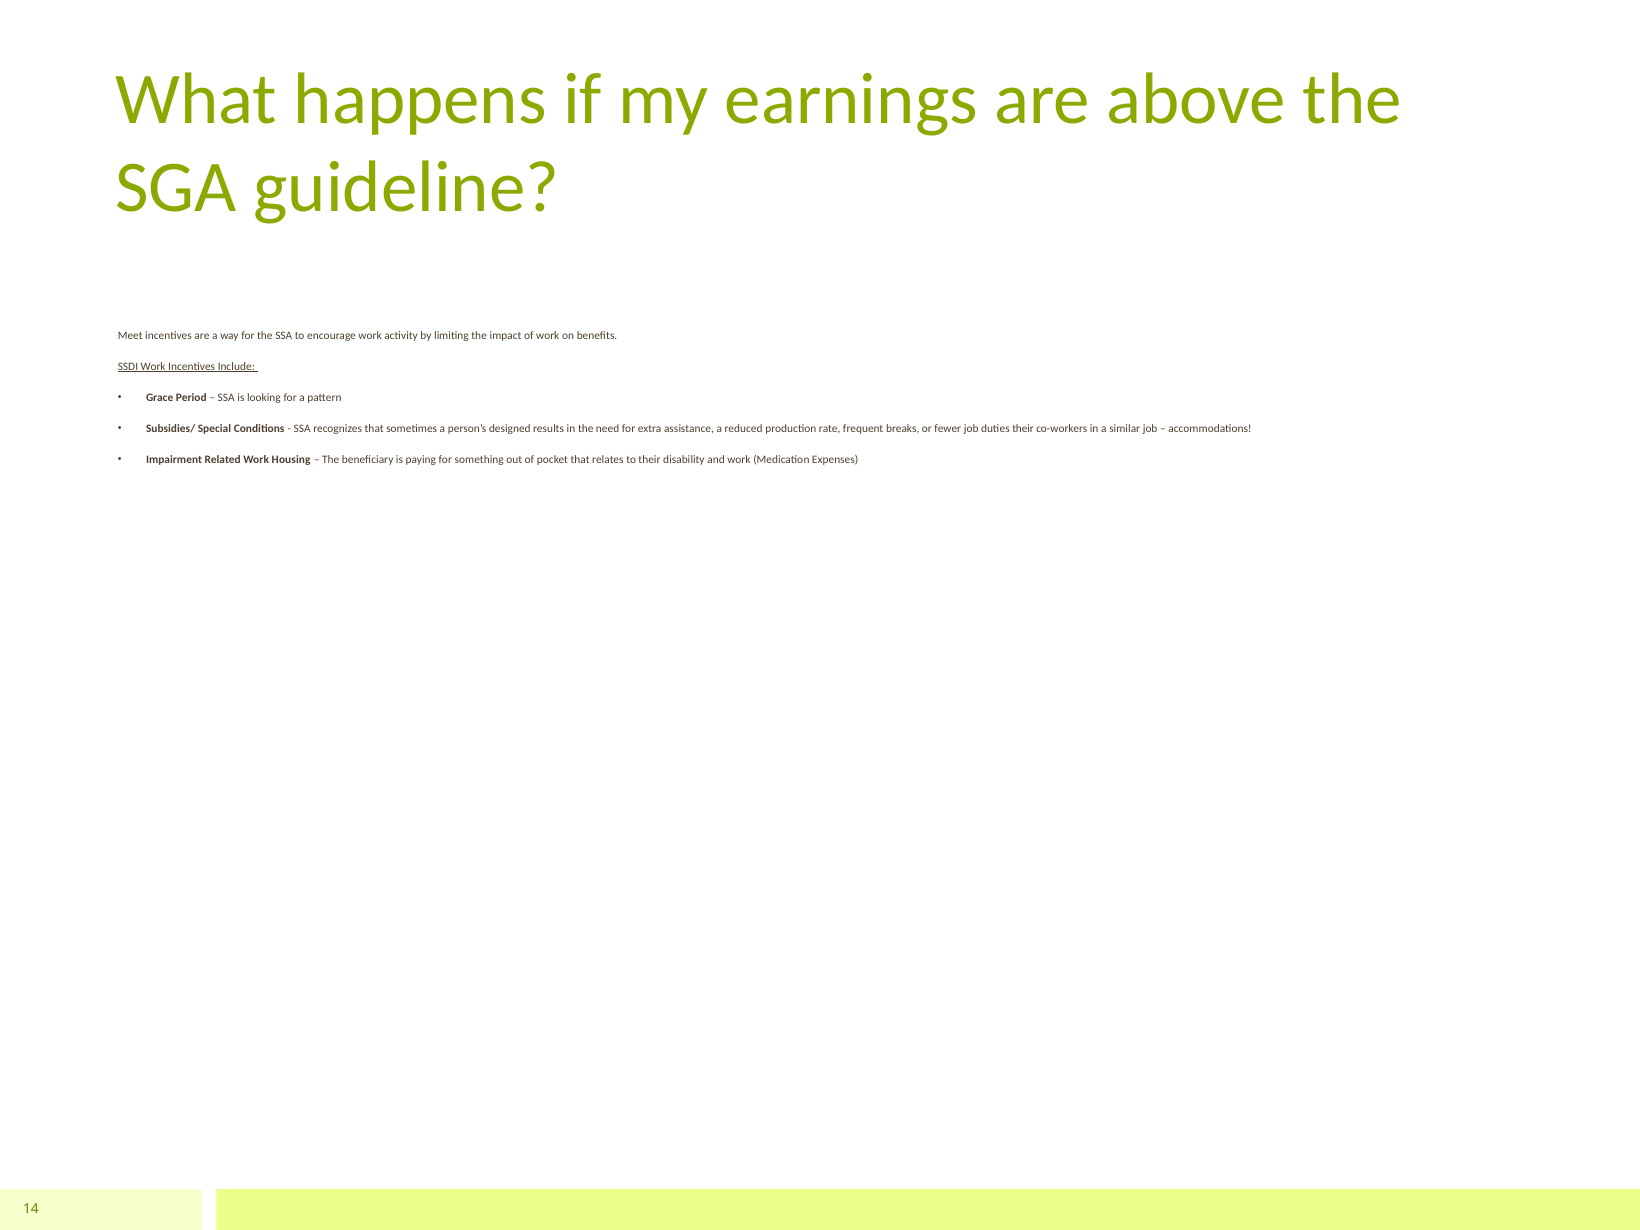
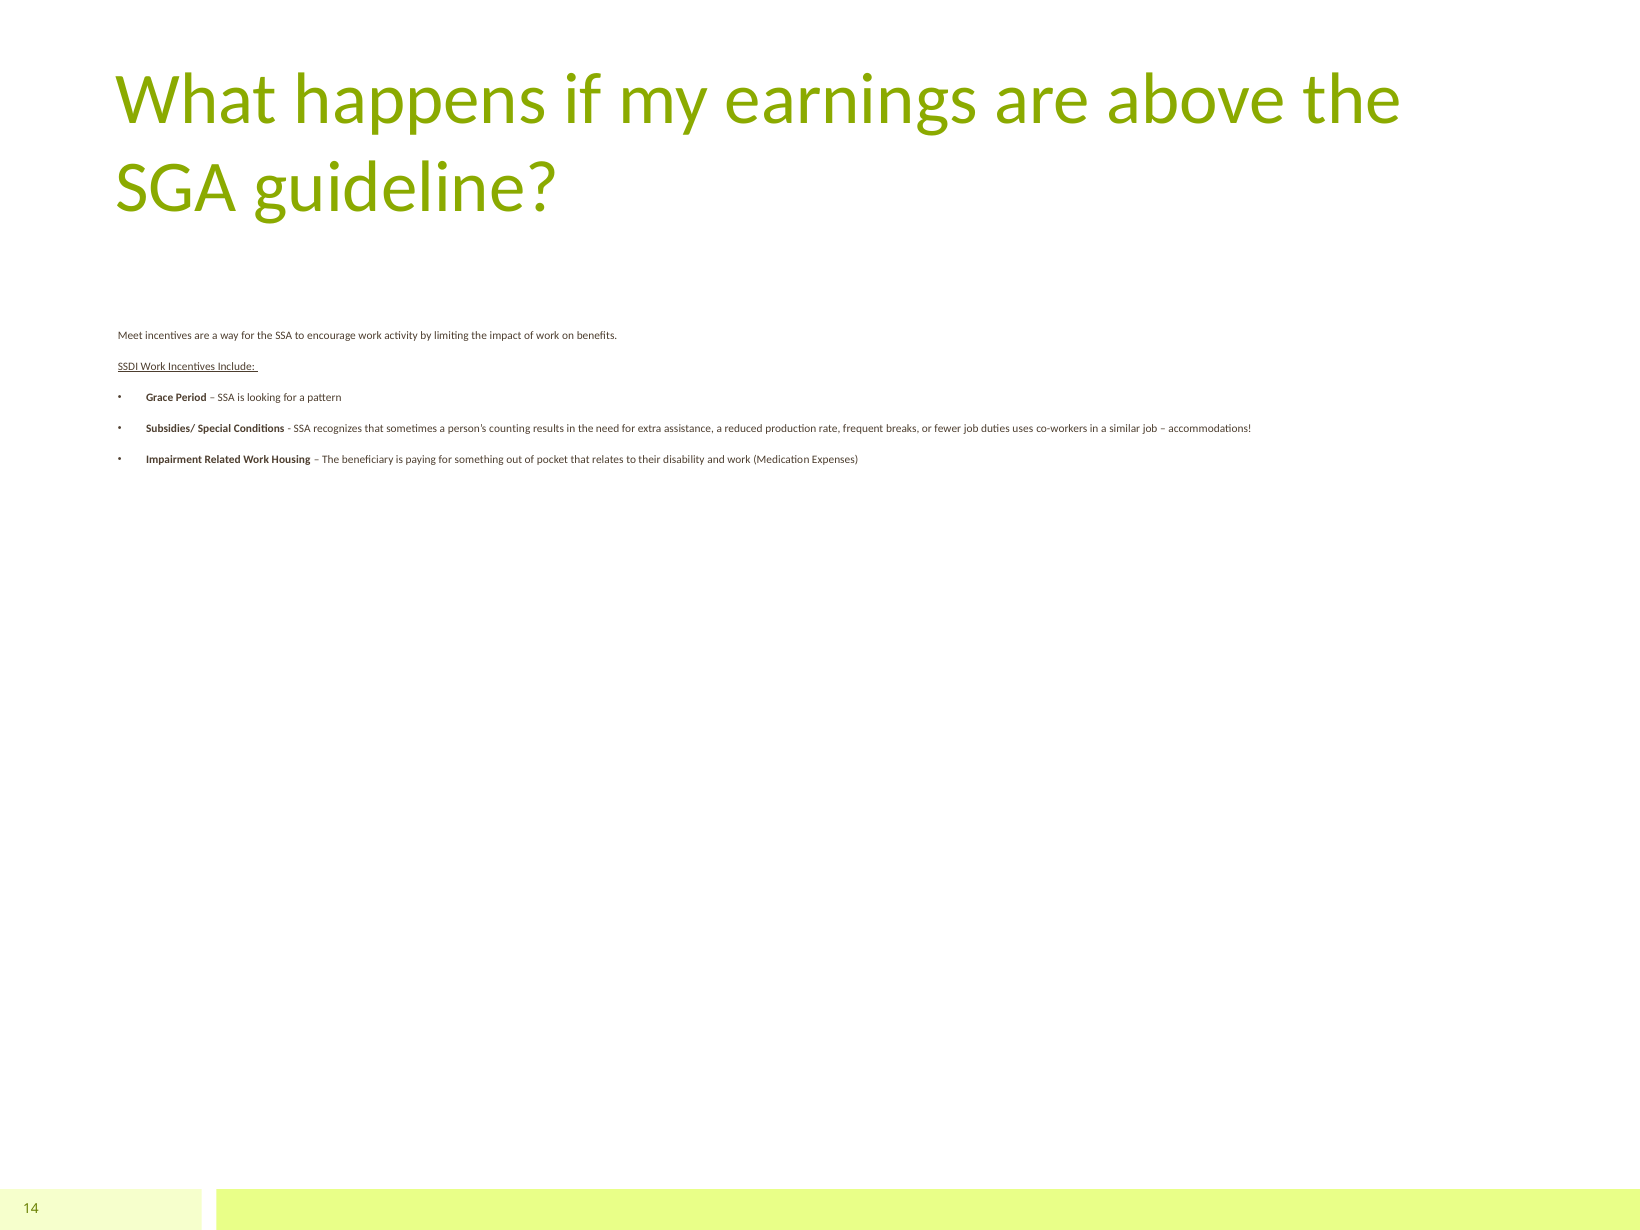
designed: designed -> counting
duties their: their -> uses
